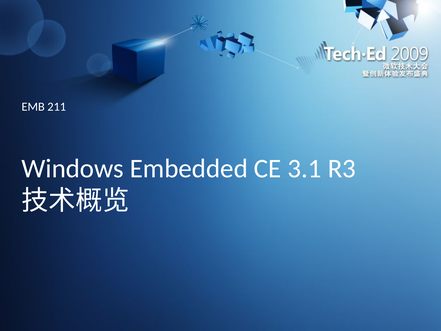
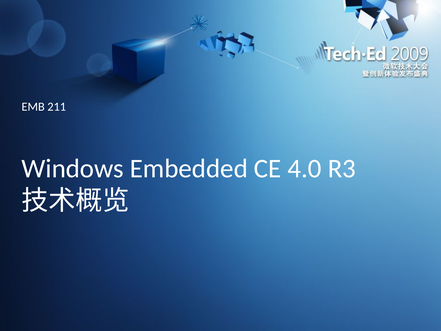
3.1: 3.1 -> 4.0
